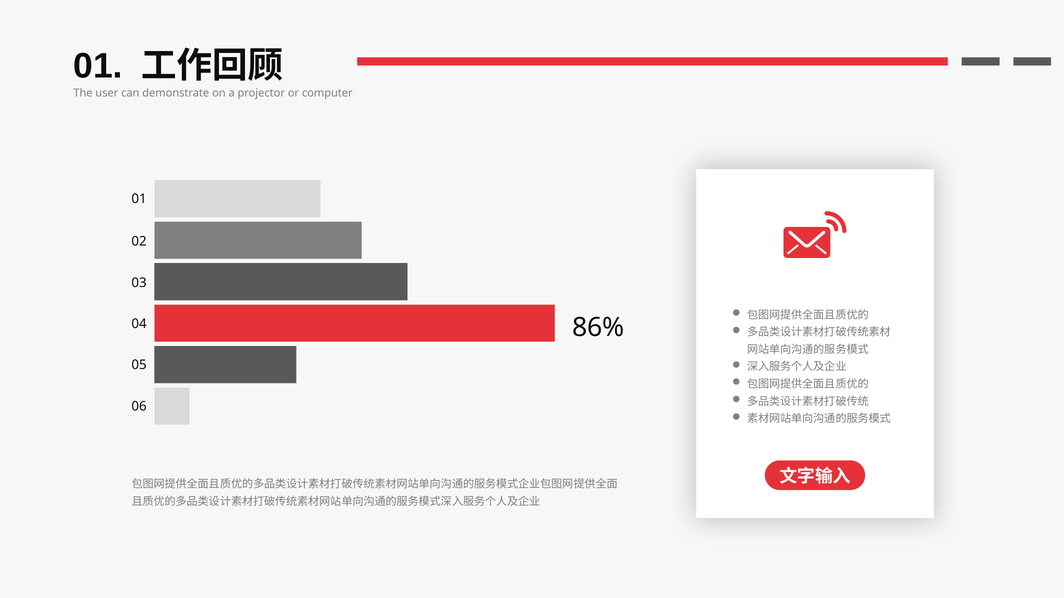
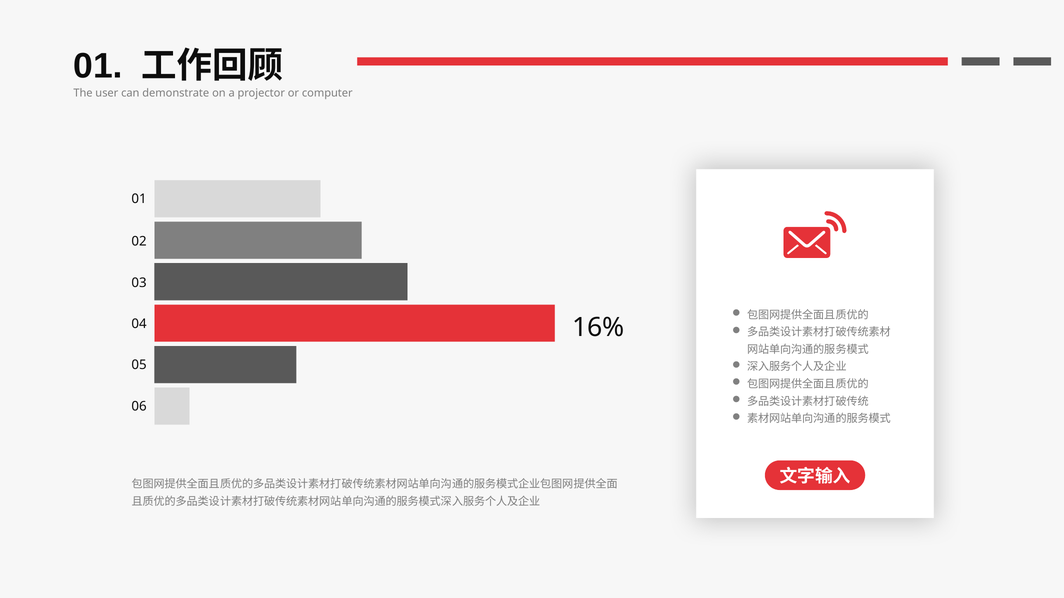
86%: 86% -> 16%
